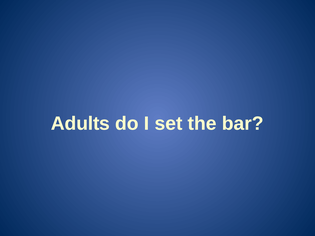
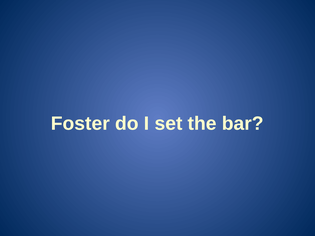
Adults: Adults -> Foster
